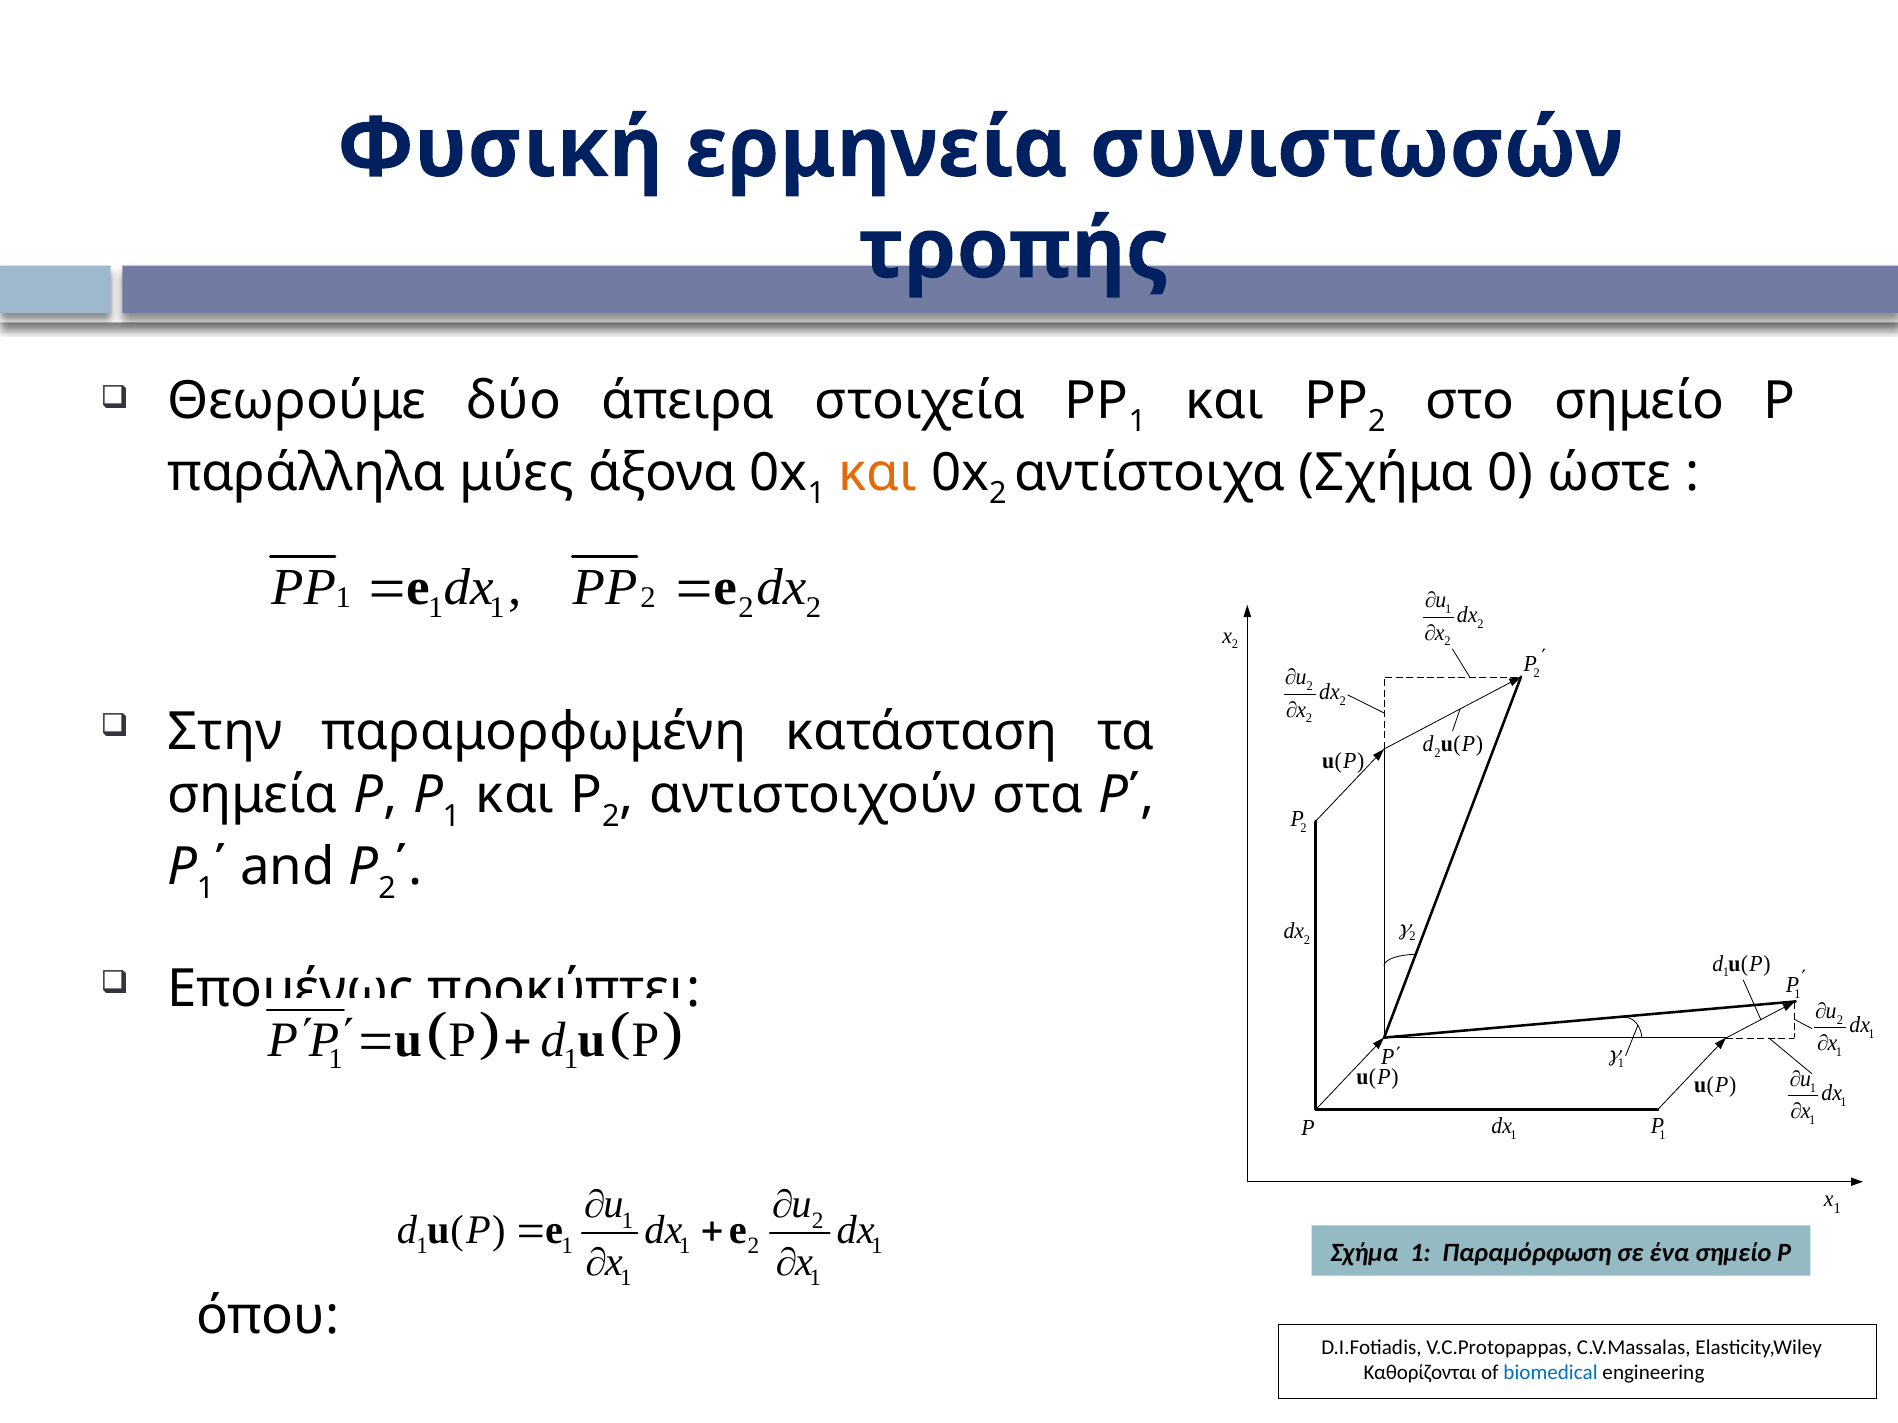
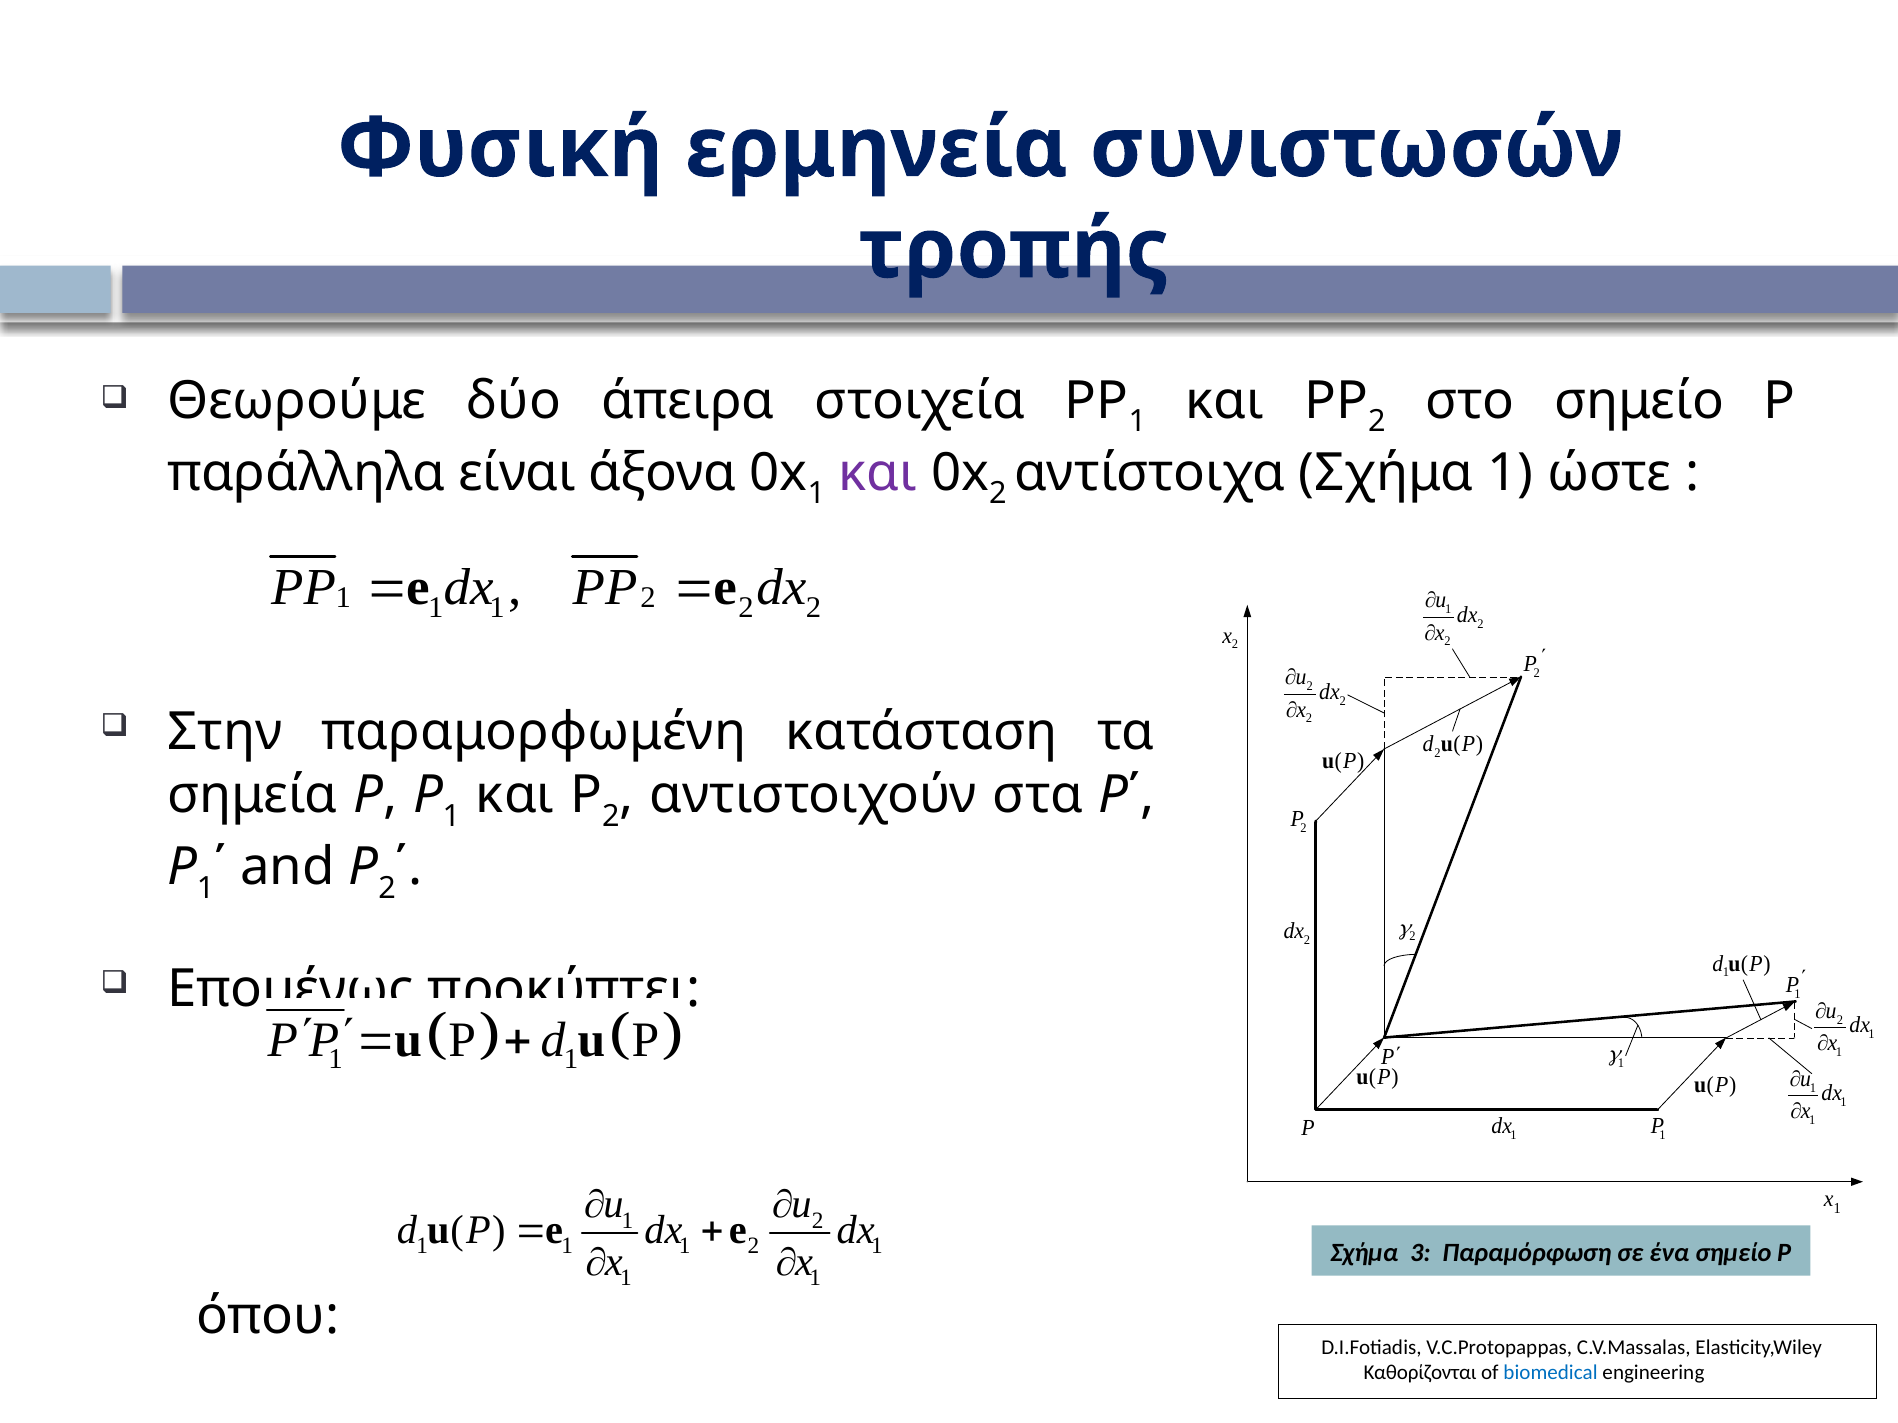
μύες: μύες -> είναι
και at (878, 473) colour: orange -> purple
Σχήμα 0: 0 -> 1
Σχήμα 1: 1 -> 3
